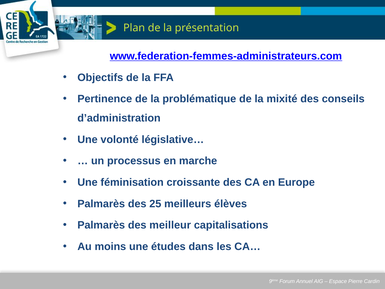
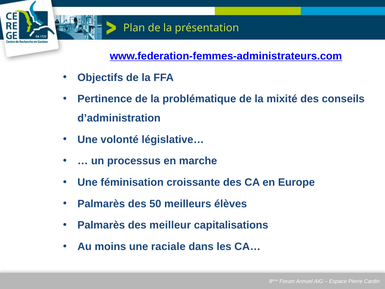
25: 25 -> 50
études: études -> raciale
